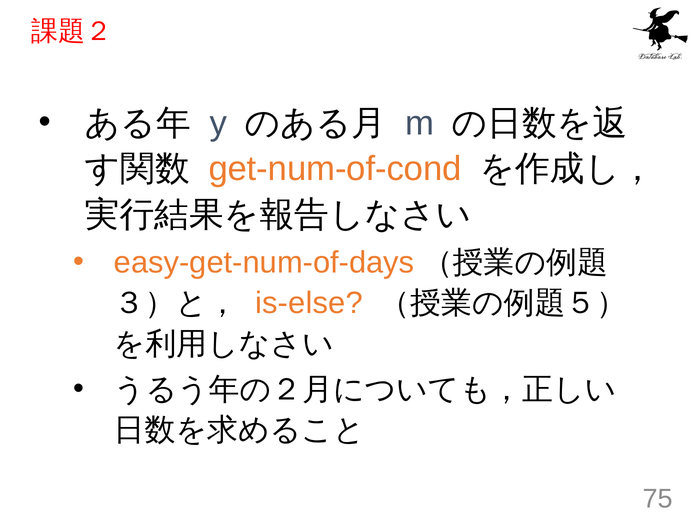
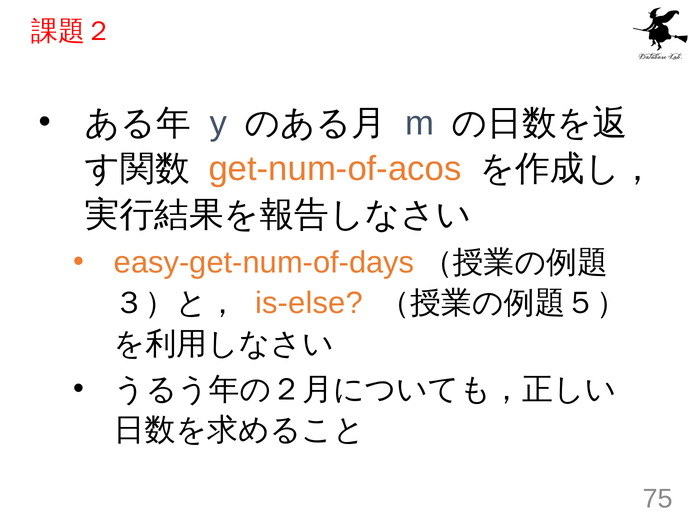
get-num-of-cond: get-num-of-cond -> get-num-of-acos
